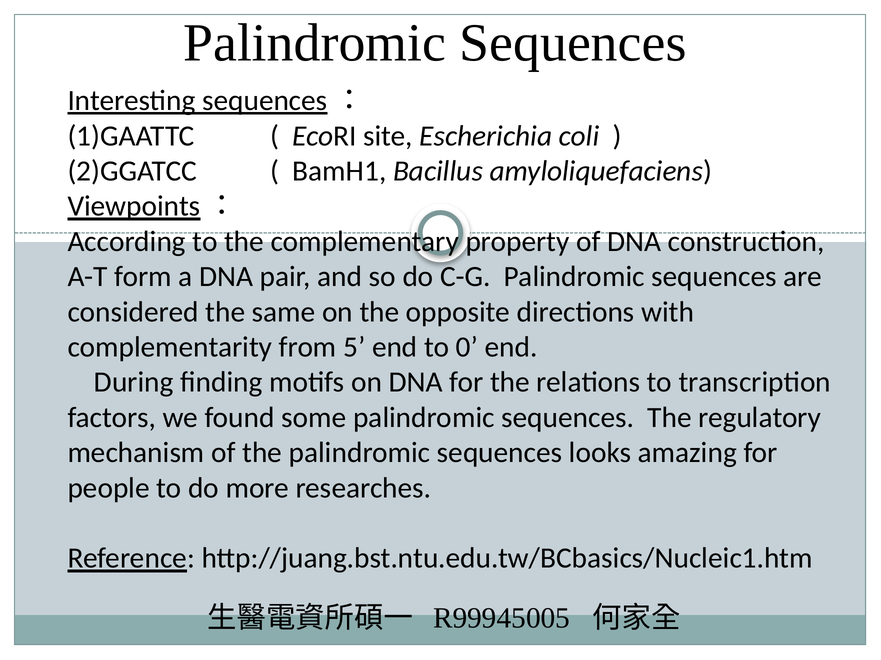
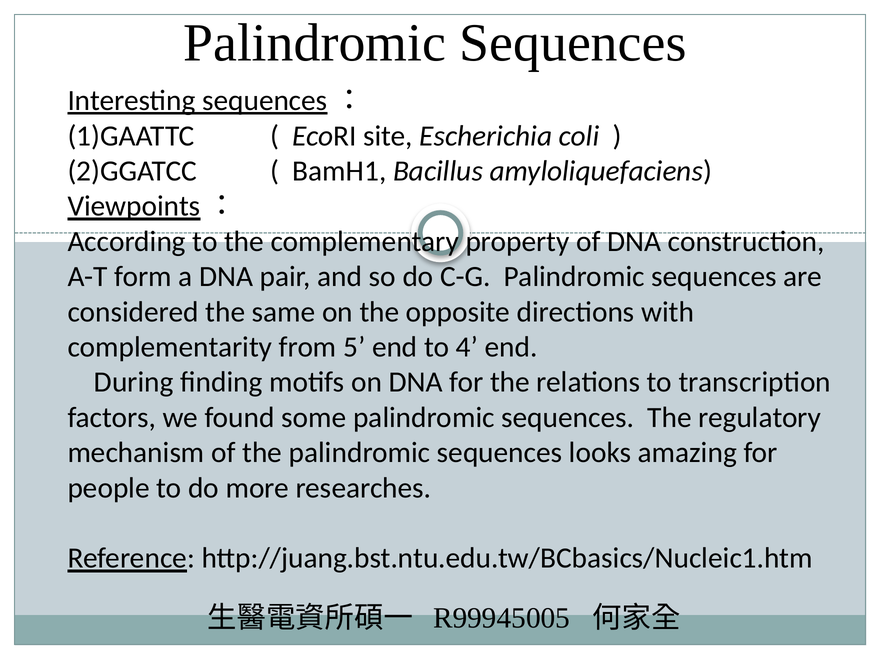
0: 0 -> 4
